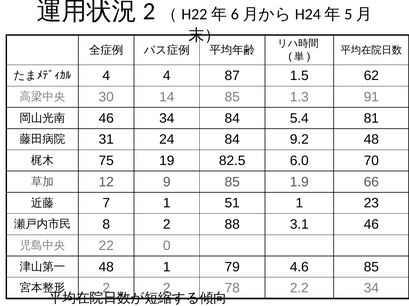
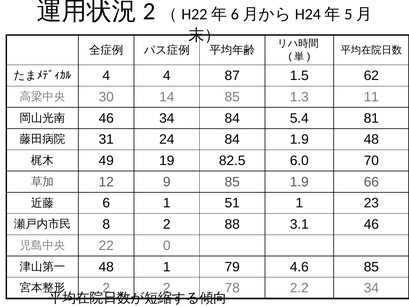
91: 91 -> 11
84 9.2: 9.2 -> 1.9
75: 75 -> 49
7: 7 -> 6
